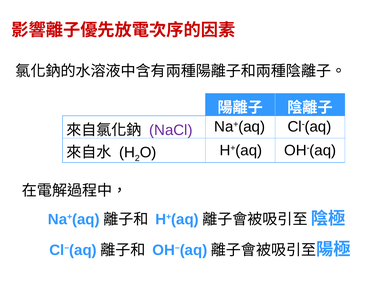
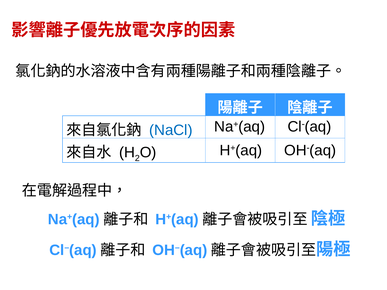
NaCl colour: purple -> blue
